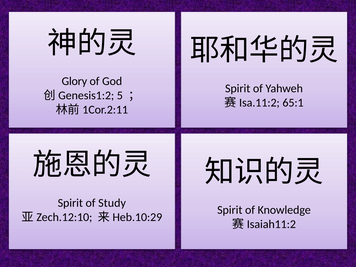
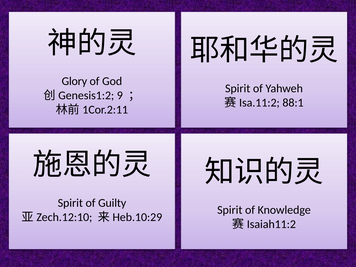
5: 5 -> 9
65:1: 65:1 -> 88:1
Study: Study -> Guilty
